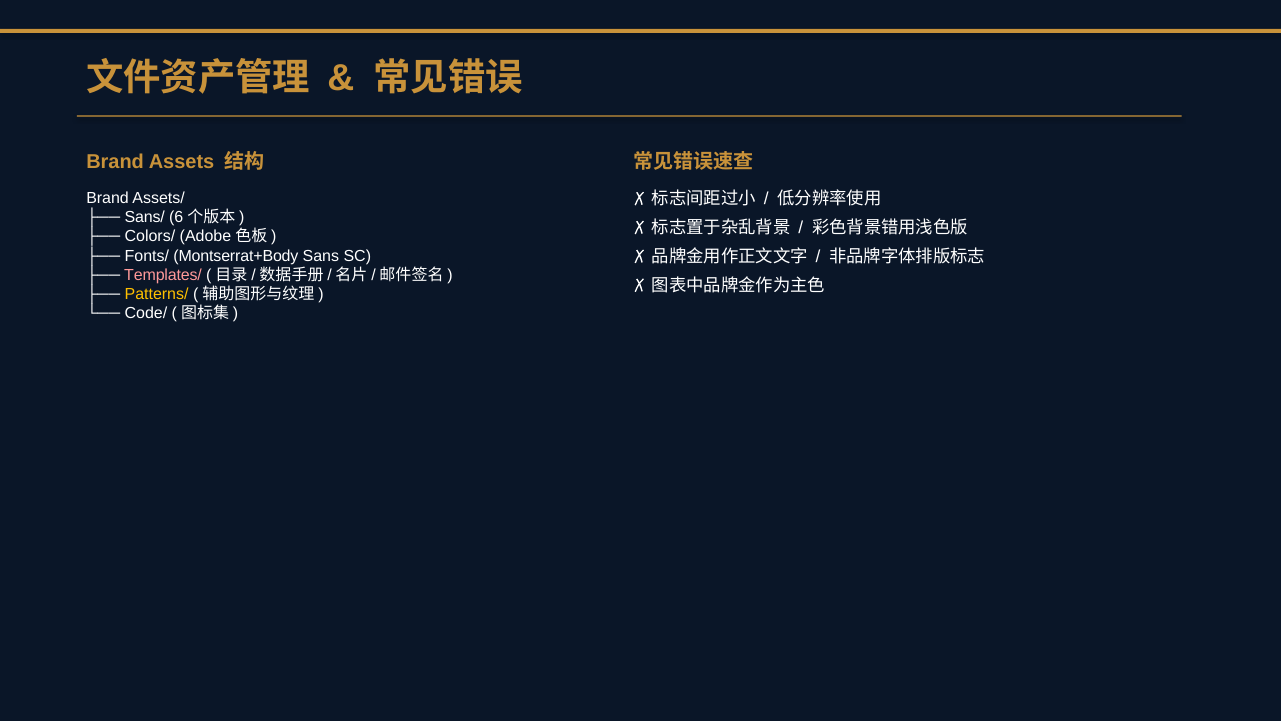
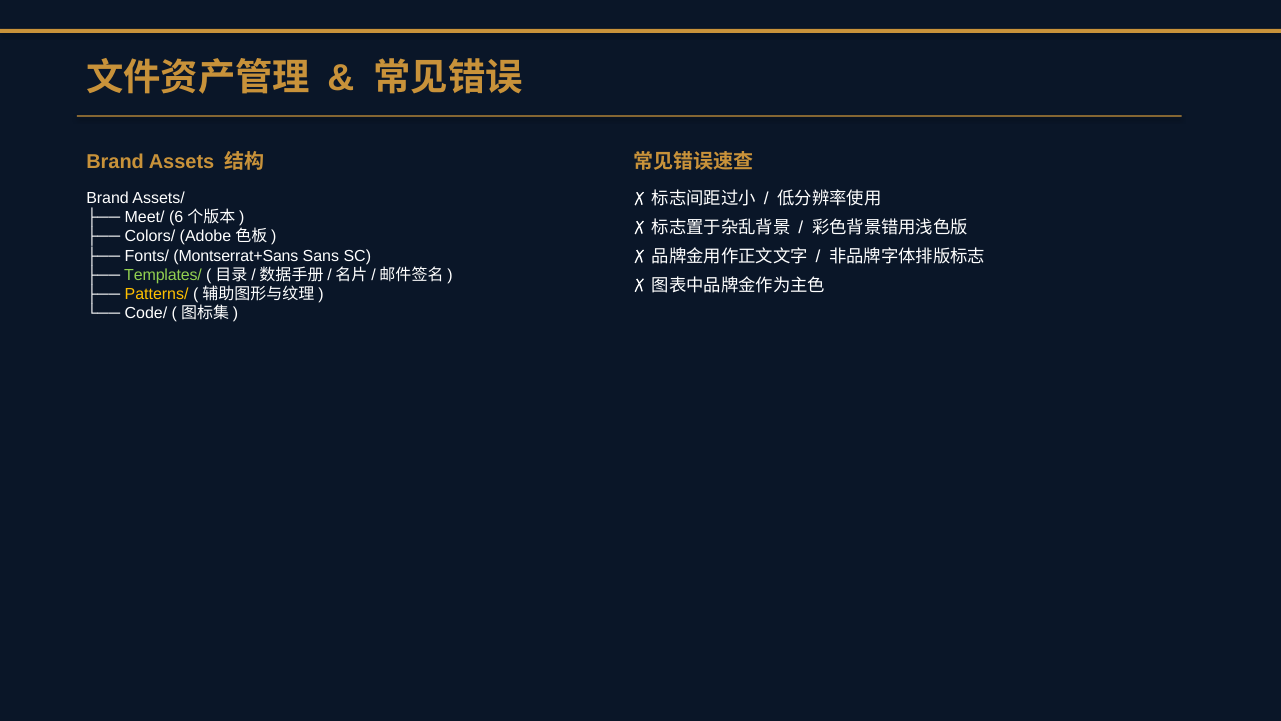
Sans/: Sans/ -> Meet/
Montserrat+Body: Montserrat+Body -> Montserrat+Sans
Templates/ colour: pink -> light green
